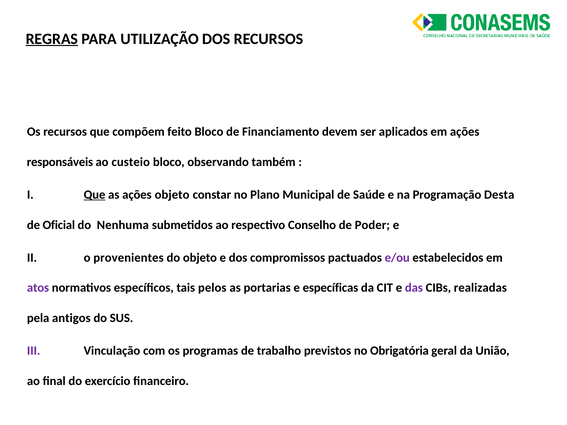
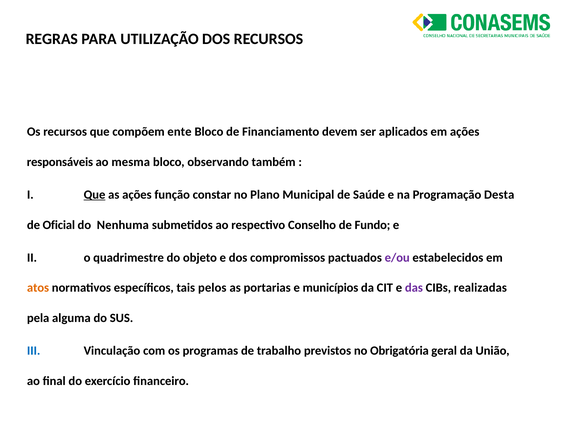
REGRAS underline: present -> none
feito: feito -> ente
custeio: custeio -> mesma
ações objeto: objeto -> função
Poder: Poder -> Fundo
provenientes: provenientes -> quadrimestre
atos colour: purple -> orange
específicas: específicas -> municípios
antigos: antigos -> alguma
III colour: purple -> blue
